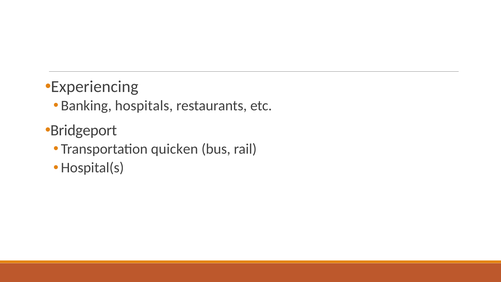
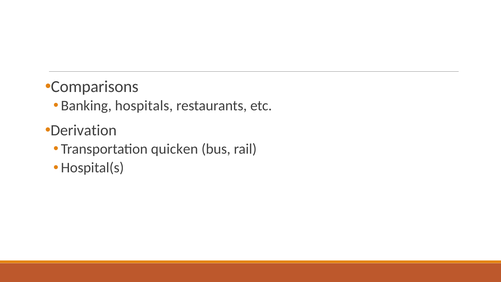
Experiencing: Experiencing -> Comparisons
Bridgeport: Bridgeport -> Derivation
